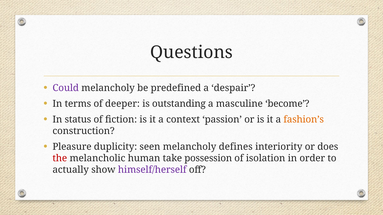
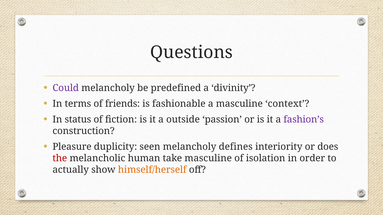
despair: despair -> divinity
deeper: deeper -> friends
outstanding: outstanding -> fashionable
become: become -> context
context: context -> outside
fashion’s colour: orange -> purple
take possession: possession -> masculine
himself/herself colour: purple -> orange
